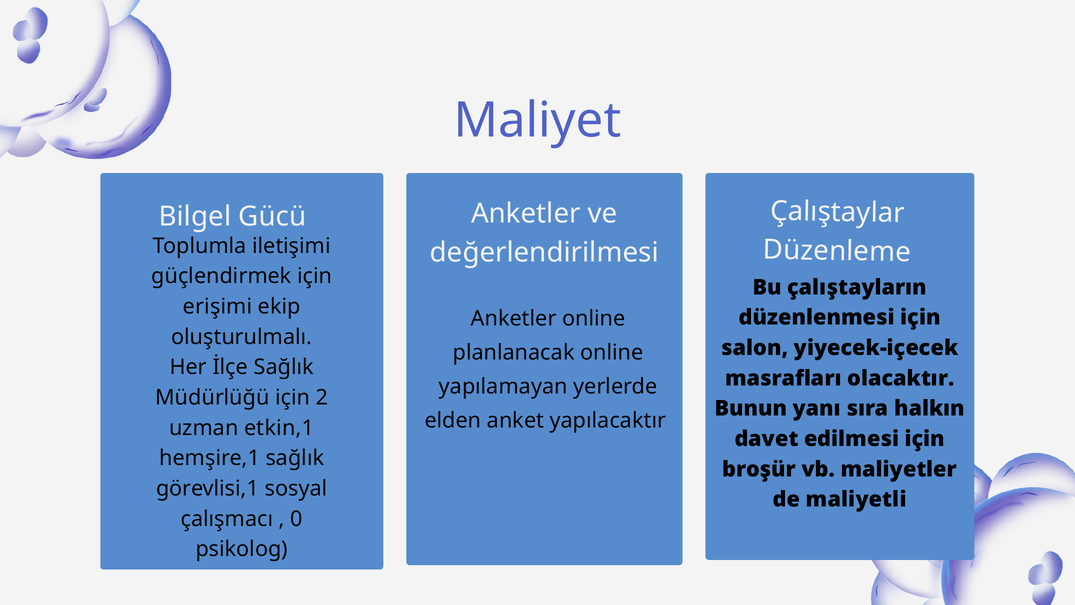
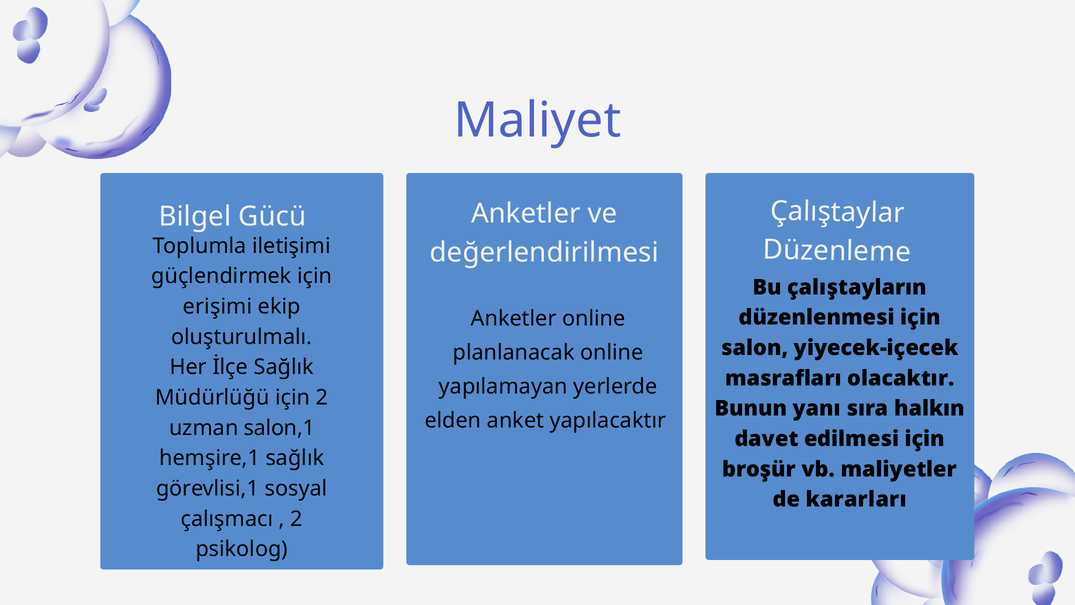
etkin,1: etkin,1 -> salon,1
maliyetli: maliyetli -> kararları
0 at (297, 519): 0 -> 2
